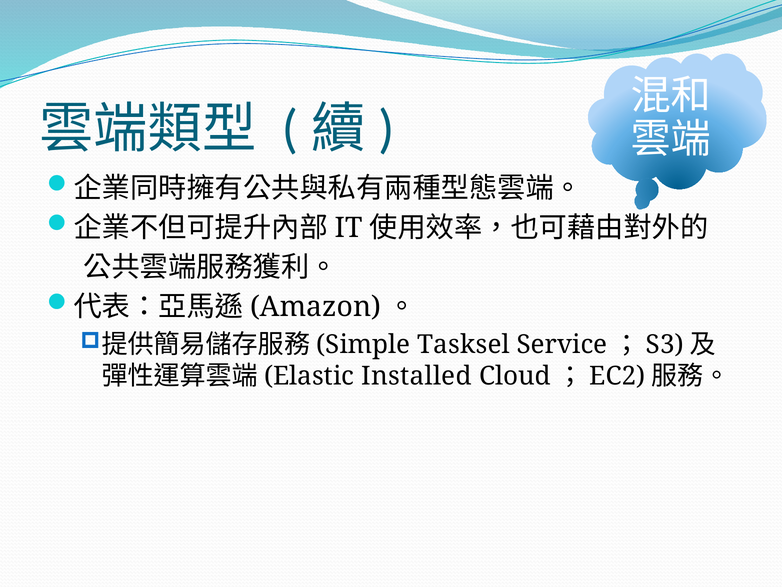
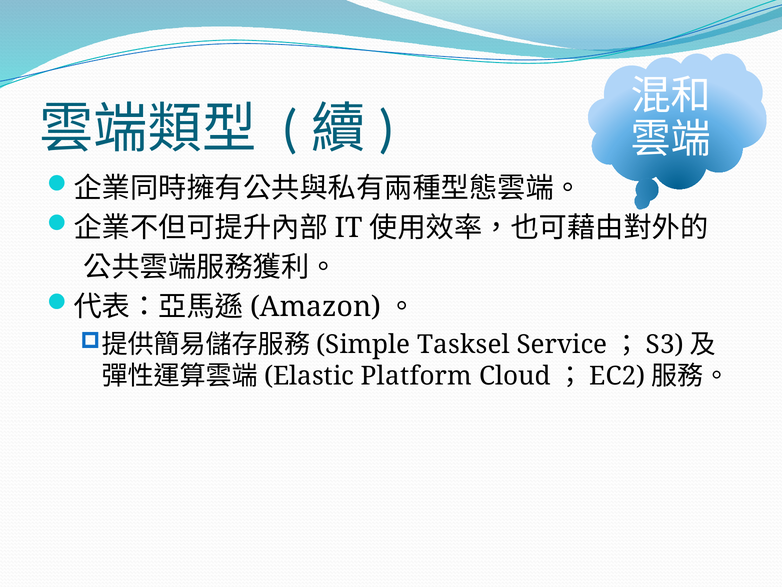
Installed: Installed -> Platform
